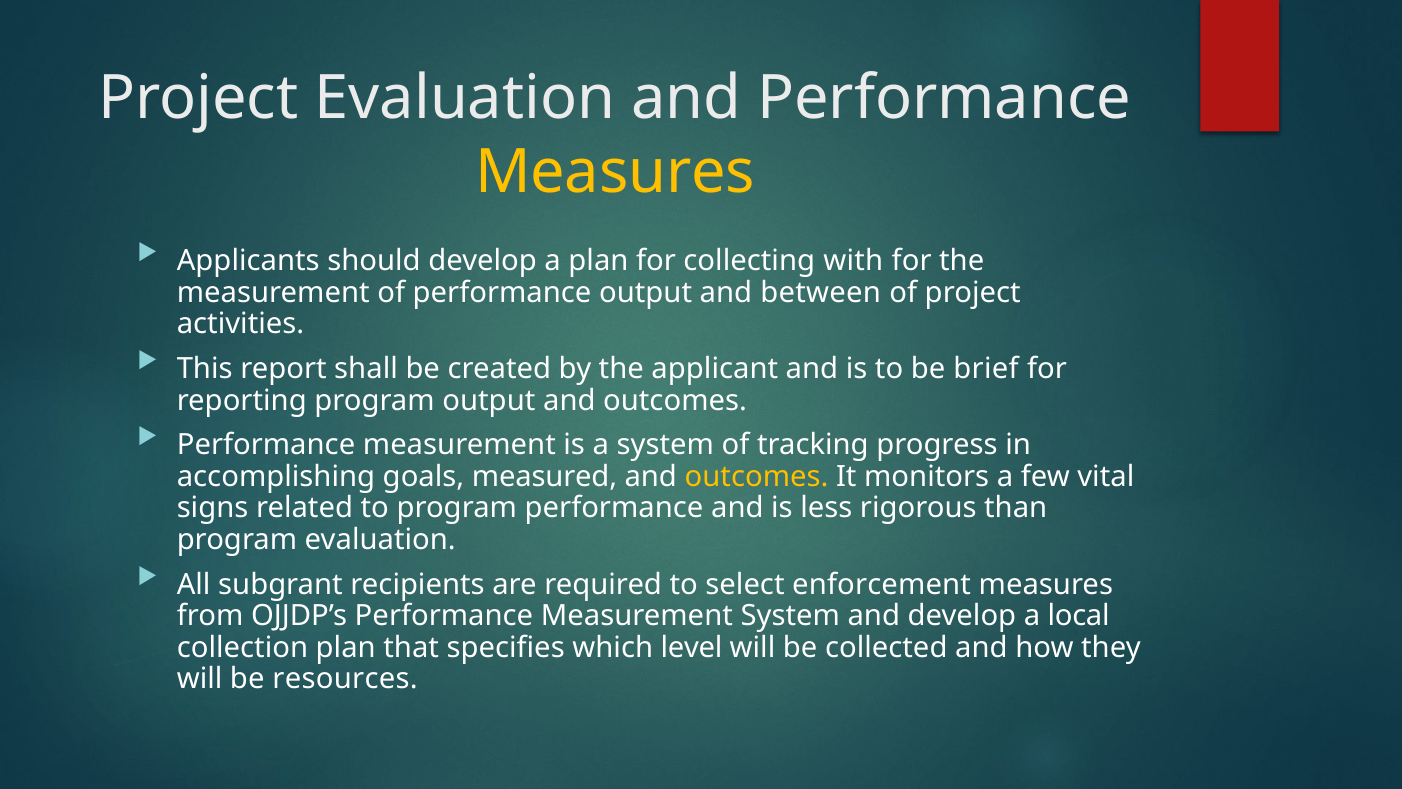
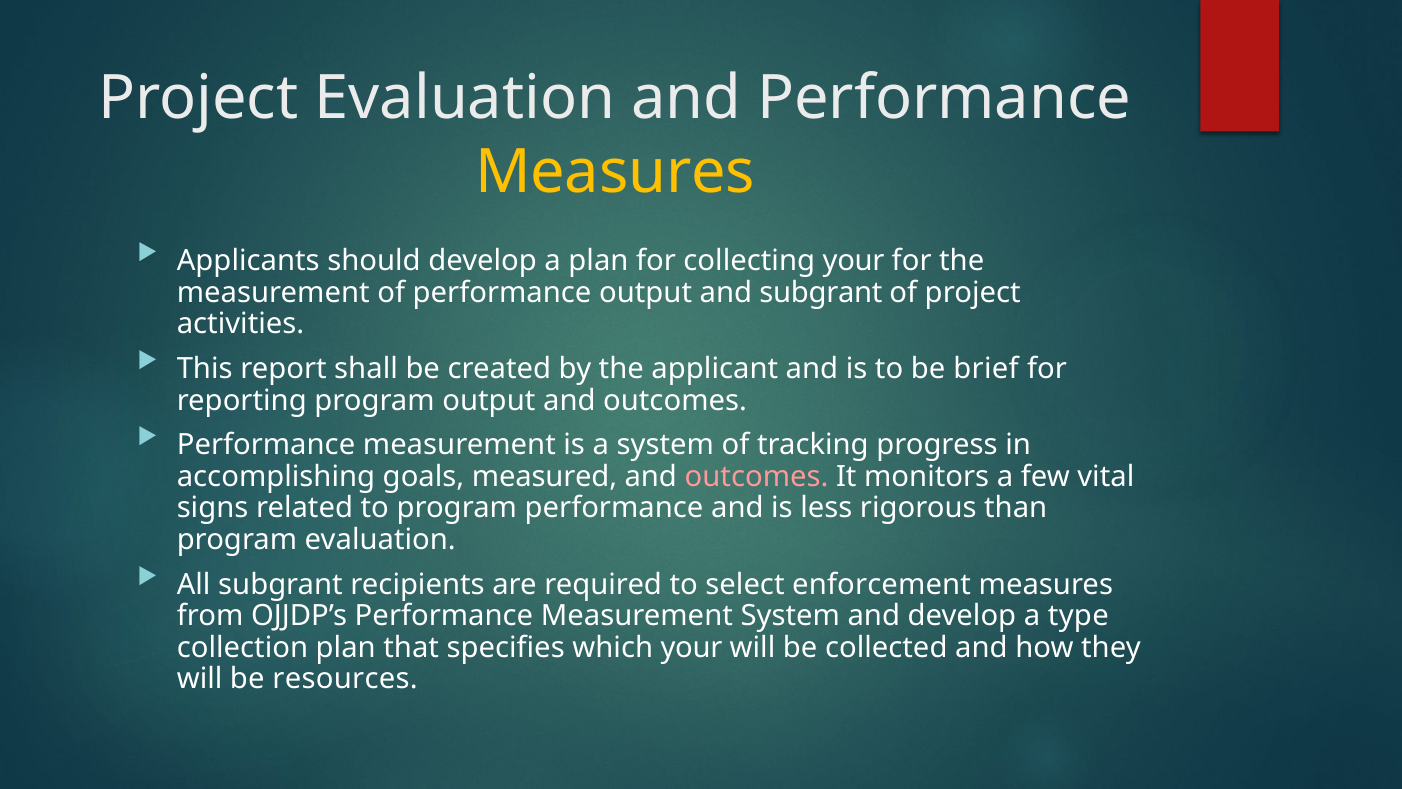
collecting with: with -> your
and between: between -> subgrant
outcomes at (757, 476) colour: yellow -> pink
local: local -> type
which level: level -> your
